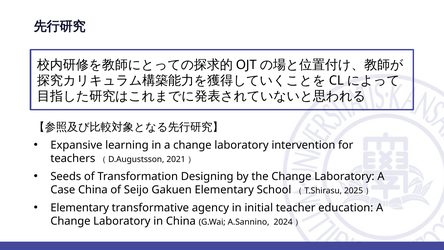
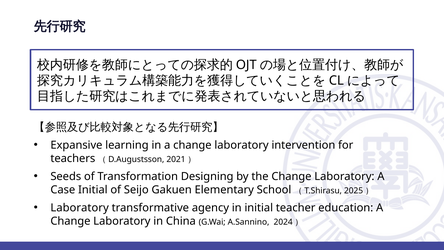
Case China: China -> Initial
Elementary at (80, 208): Elementary -> Laboratory
